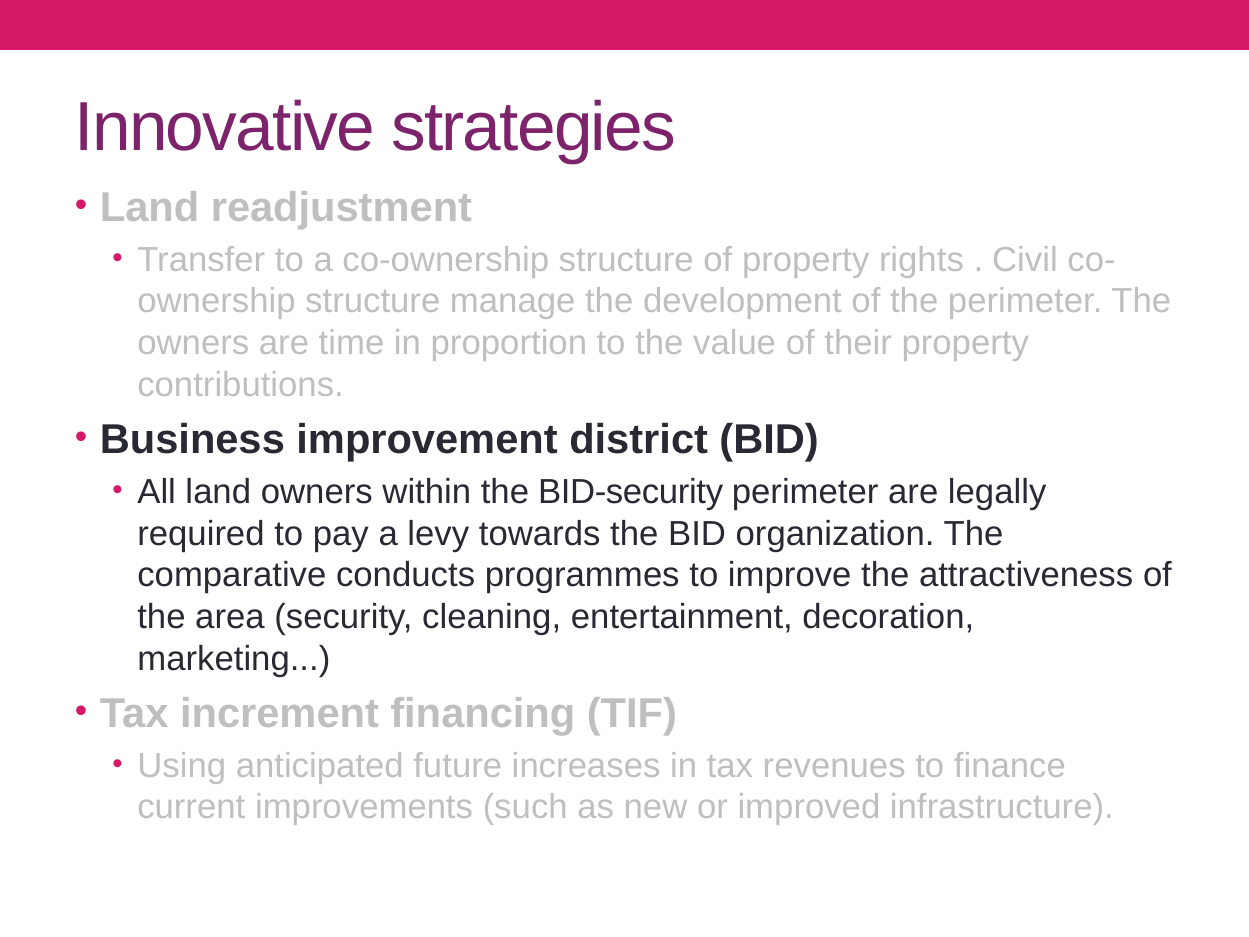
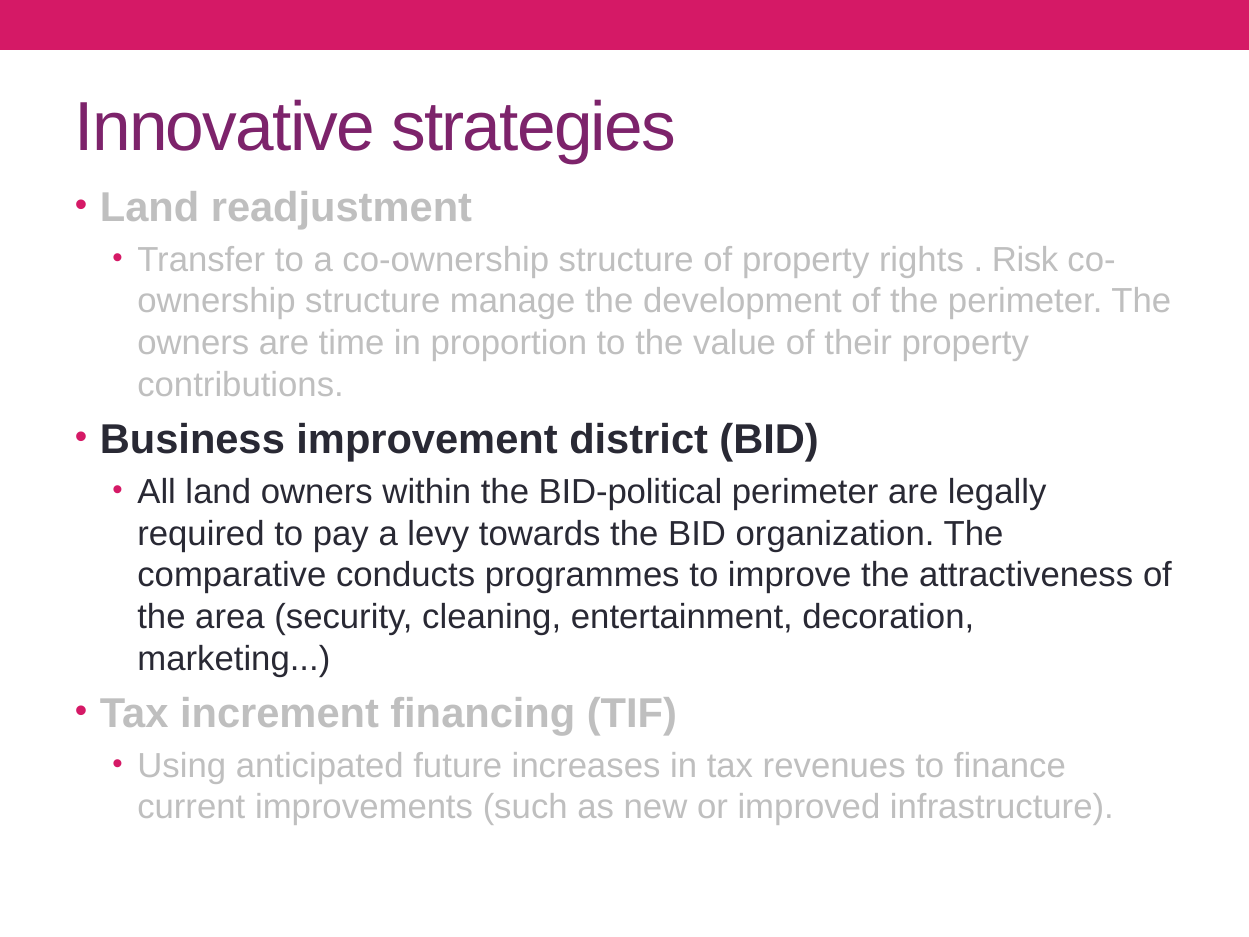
Civil: Civil -> Risk
BID-security: BID-security -> BID-political
